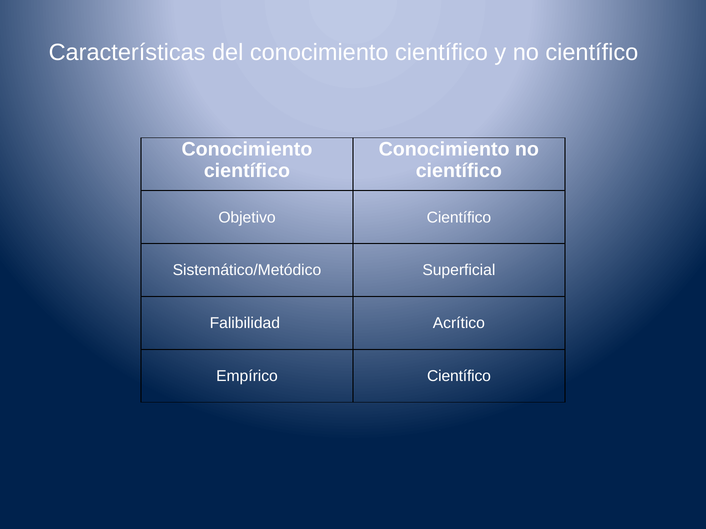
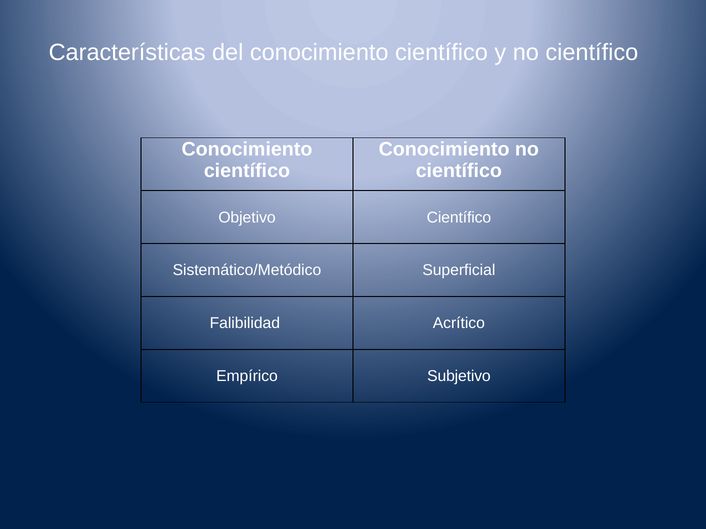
Empírico Científico: Científico -> Subjetivo
